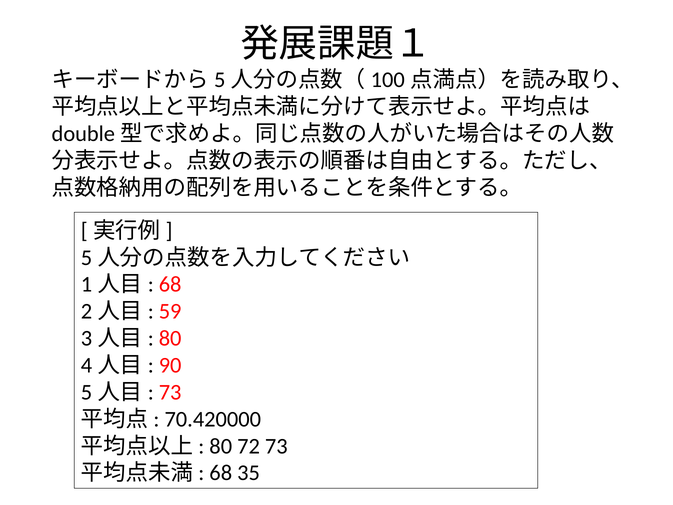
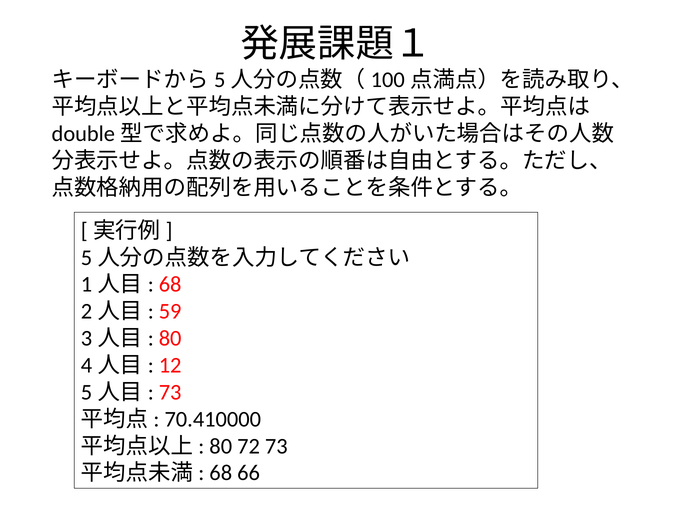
90: 90 -> 12
70.420000: 70.420000 -> 70.410000
35: 35 -> 66
